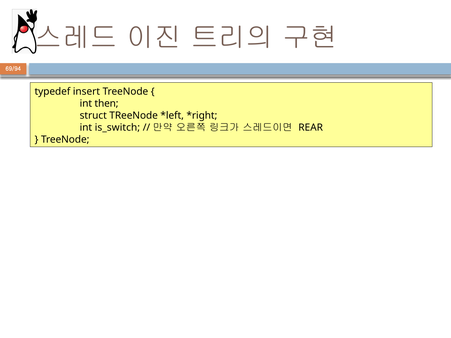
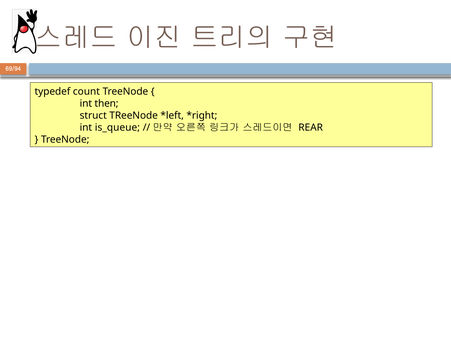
insert: insert -> count
is_switch: is_switch -> is_queue
